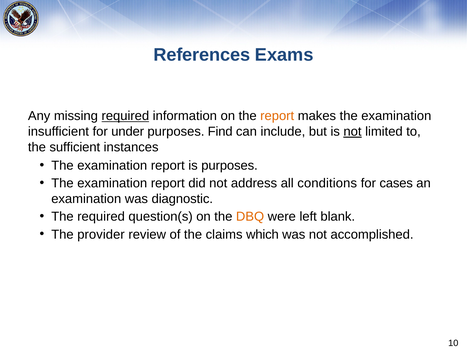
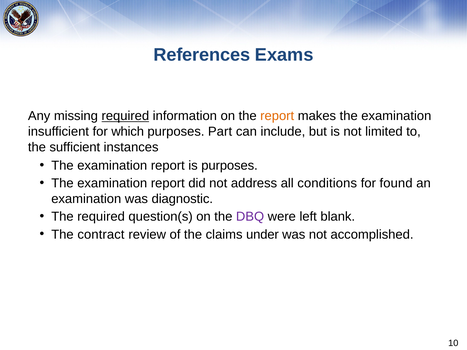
under: under -> which
Find: Find -> Part
not at (353, 132) underline: present -> none
cases: cases -> found
DBQ colour: orange -> purple
provider: provider -> contract
which: which -> under
